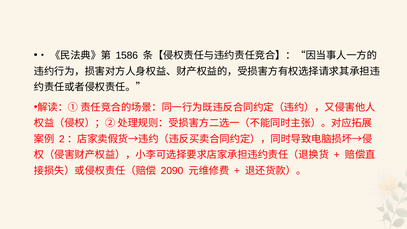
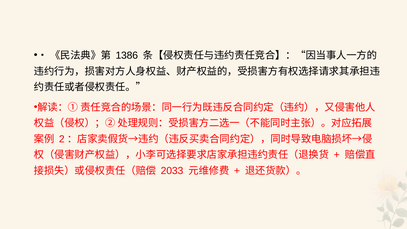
1586: 1586 -> 1386
2090: 2090 -> 2033
